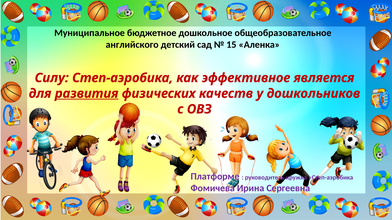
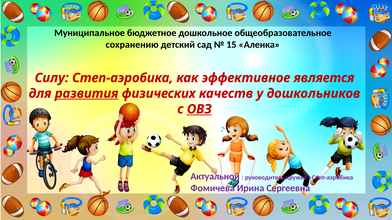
английского: английского -> сохранению
ОВЗ underline: none -> present
Платформе: Платформе -> Актуальной
